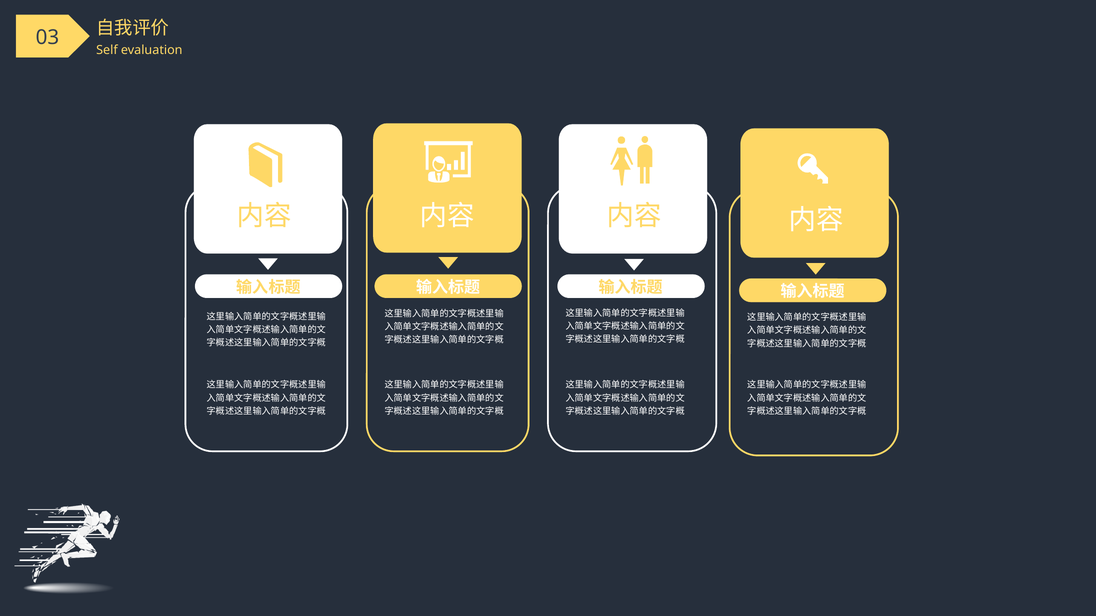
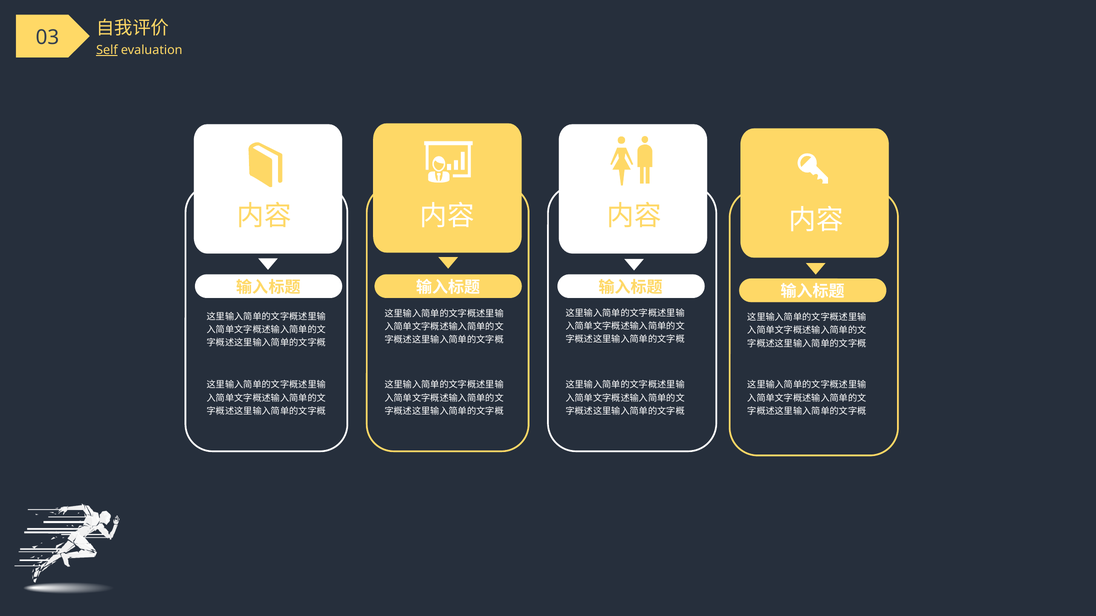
Self underline: none -> present
